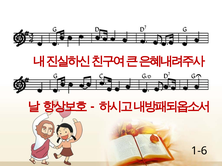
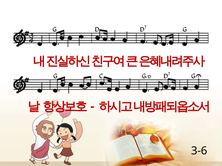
1-6: 1-6 -> 3-6
